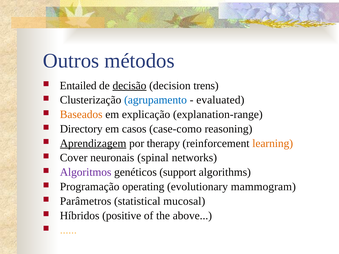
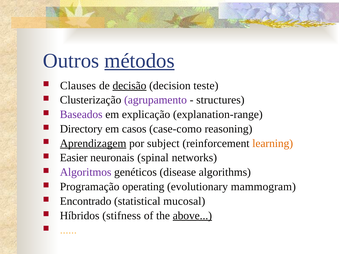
métodos underline: none -> present
Entailed: Entailed -> Clauses
trens: trens -> teste
agrupamento colour: blue -> purple
evaluated: evaluated -> structures
Baseados colour: orange -> purple
therapy: therapy -> subject
Cover: Cover -> Easier
support: support -> disease
Parâmetros: Parâmetros -> Encontrado
positive: positive -> stifness
above underline: none -> present
